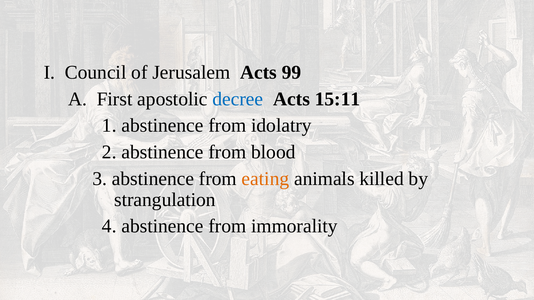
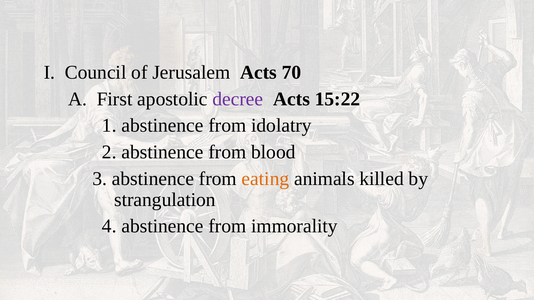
99: 99 -> 70
decree colour: blue -> purple
15:11: 15:11 -> 15:22
